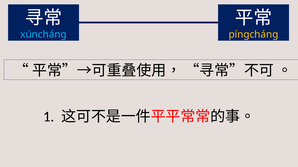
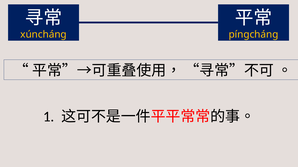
xúncháng colour: light blue -> yellow
